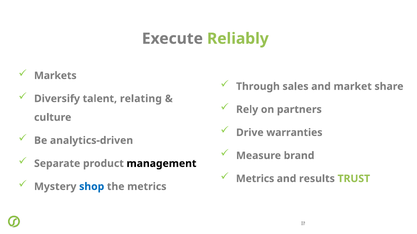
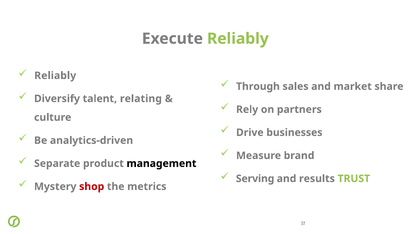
Markets at (55, 76): Markets -> Reliably
warranties: warranties -> businesses
Metrics at (255, 179): Metrics -> Serving
shop colour: blue -> red
